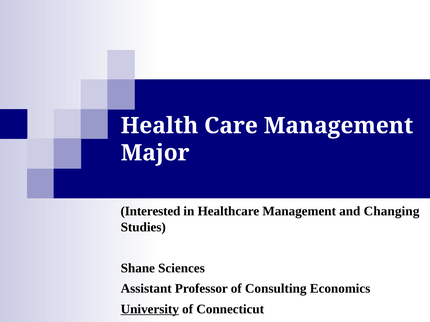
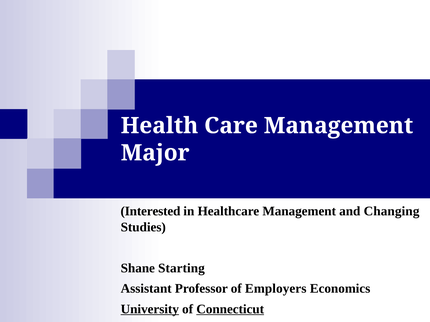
Sciences: Sciences -> Starting
Consulting: Consulting -> Employers
Connecticut underline: none -> present
